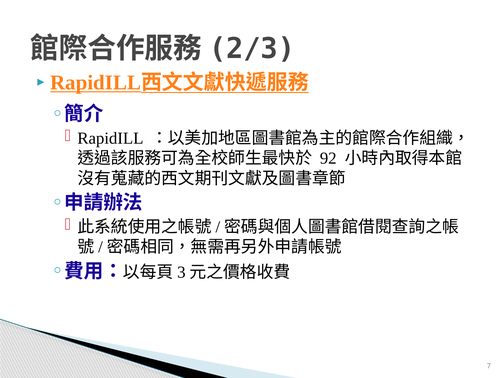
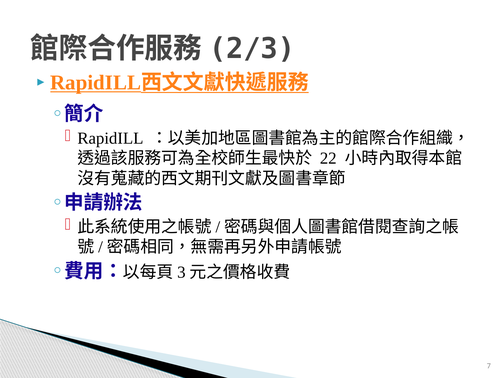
92: 92 -> 22
